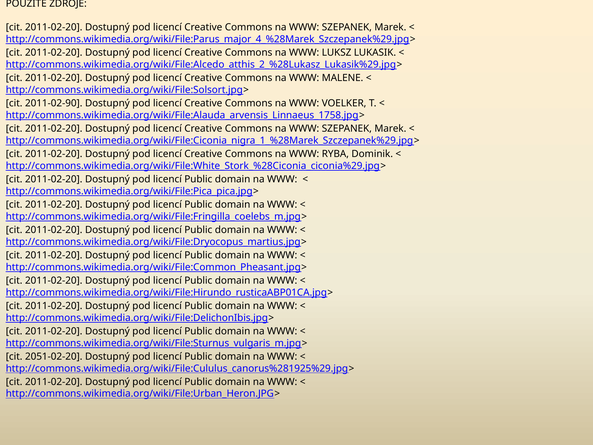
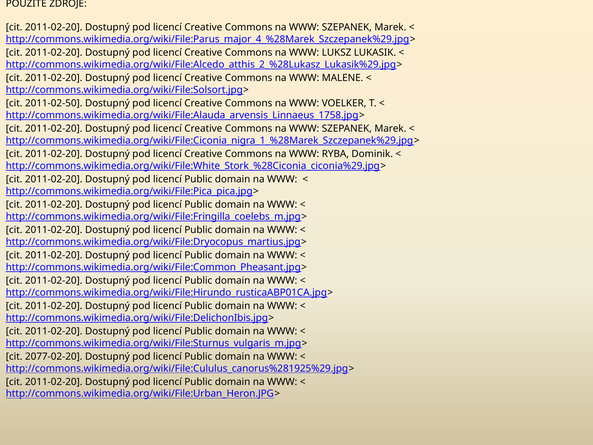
2011-02-90: 2011-02-90 -> 2011-02-50
2051-02-20: 2051-02-20 -> 2077-02-20
